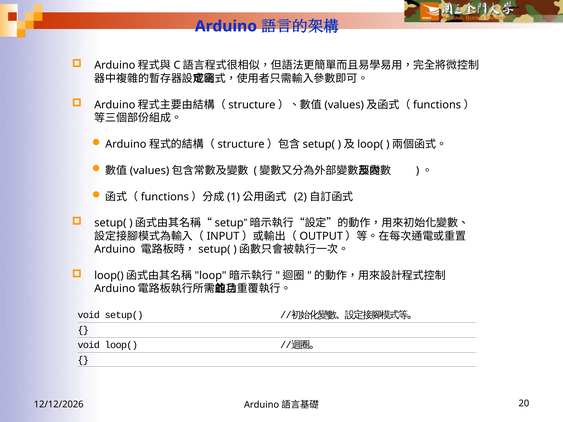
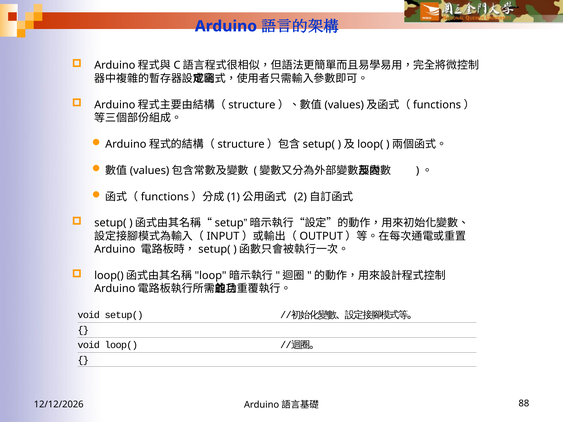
20: 20 -> 88
